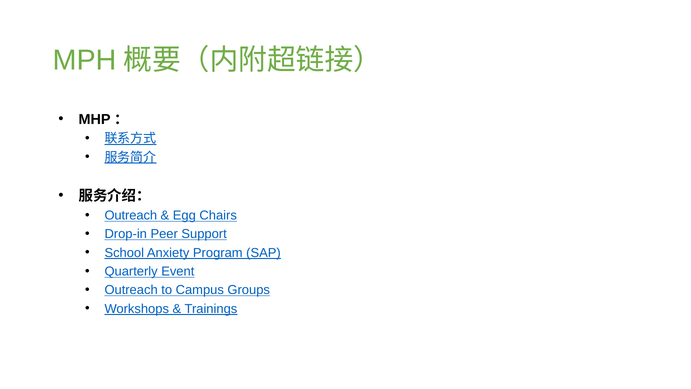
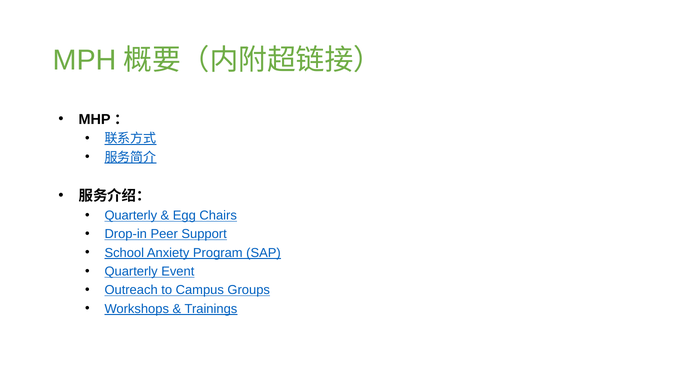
Outreach at (131, 215): Outreach -> Quarterly
